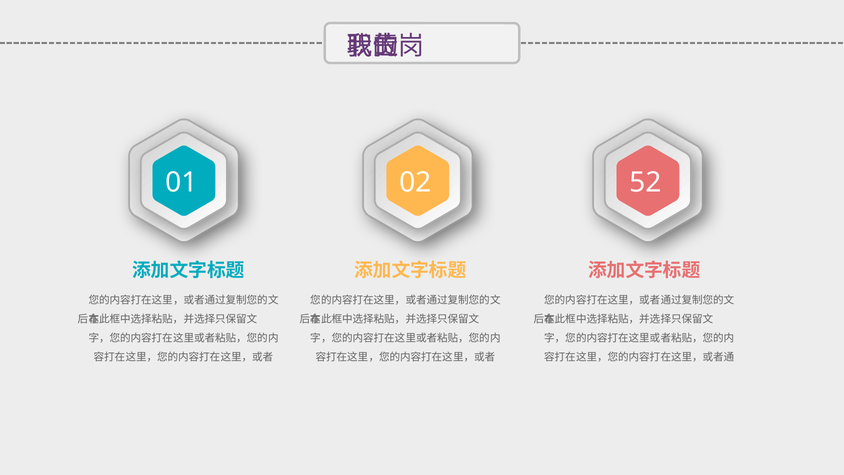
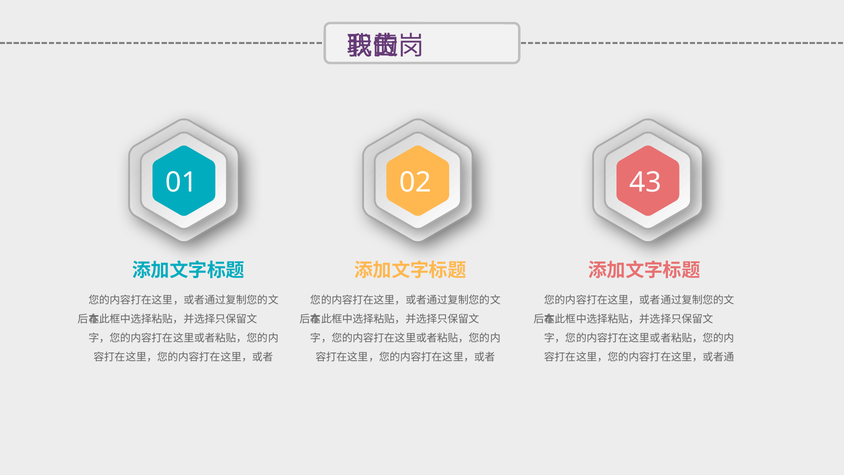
52: 52 -> 43
